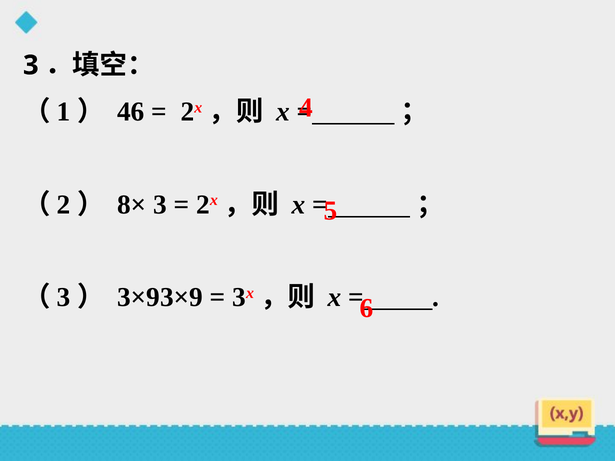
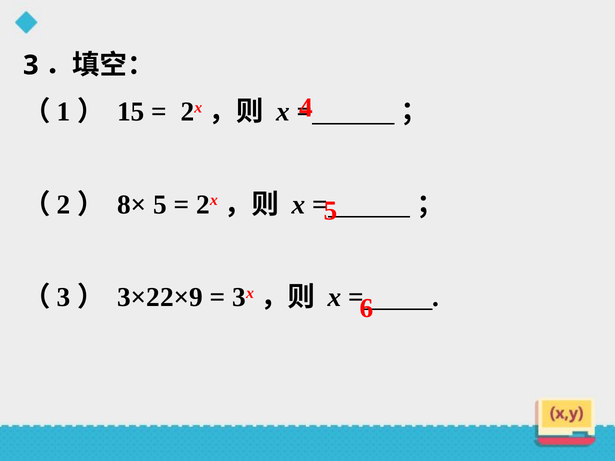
46: 46 -> 15
8× 3: 3 -> 5
3×93×9: 3×93×9 -> 3×22×9
